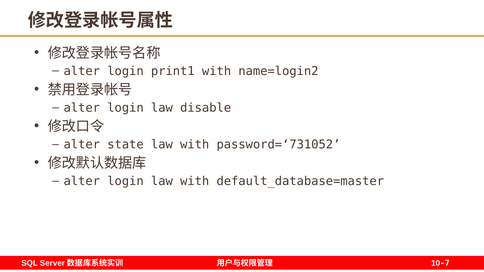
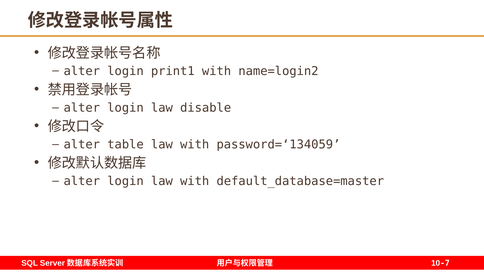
state: state -> table
password=‘731052: password=‘731052 -> password=‘134059
